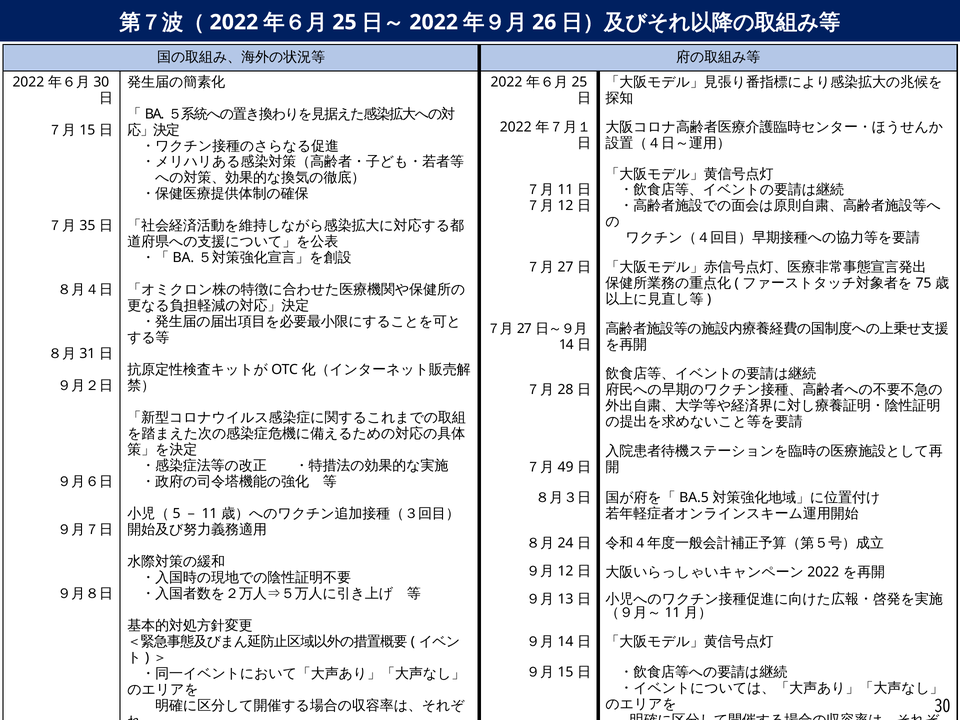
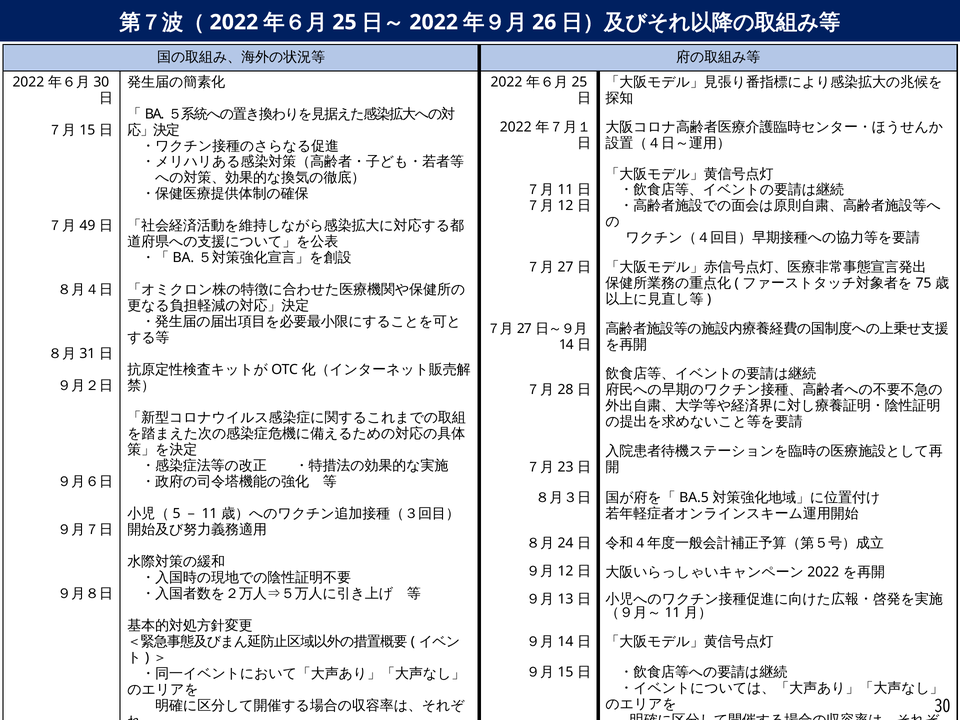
35: 35 -> 49
49: 49 -> 23
